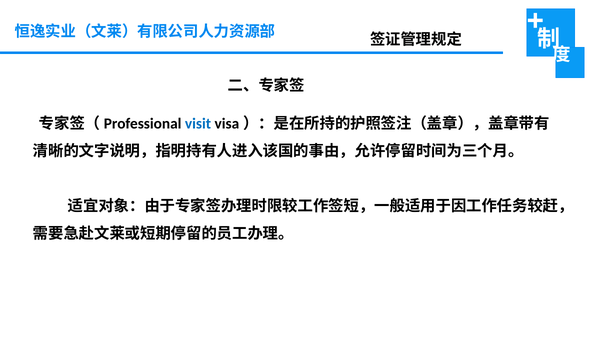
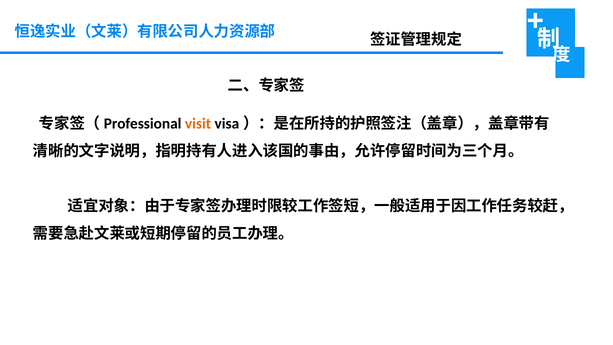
visit colour: blue -> orange
